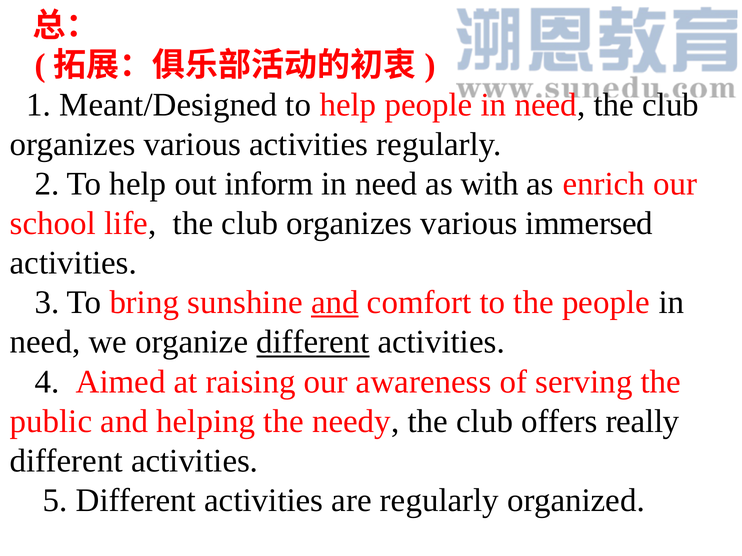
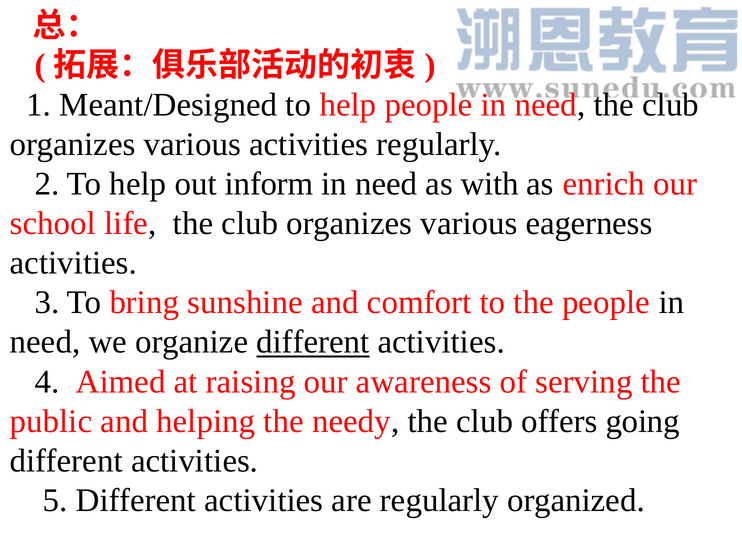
immersed: immersed -> eagerness
and at (335, 303) underline: present -> none
really: really -> going
